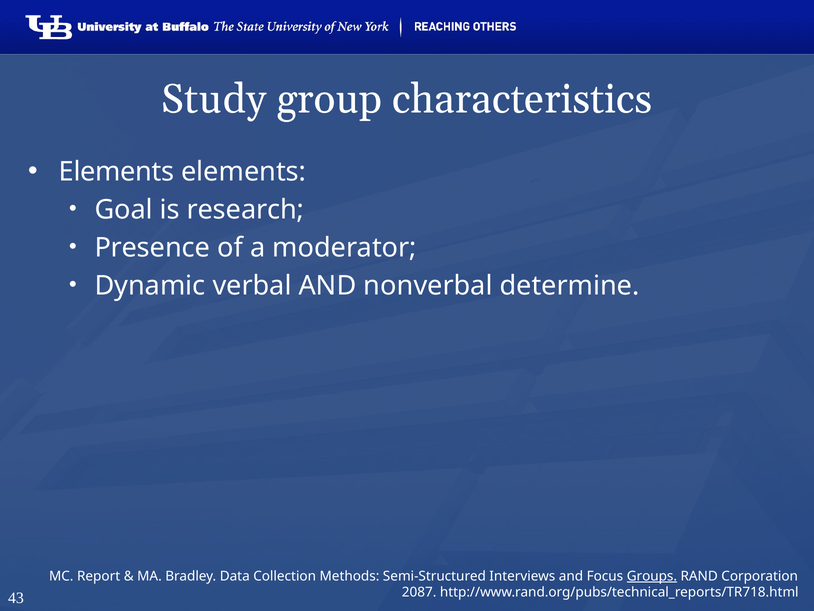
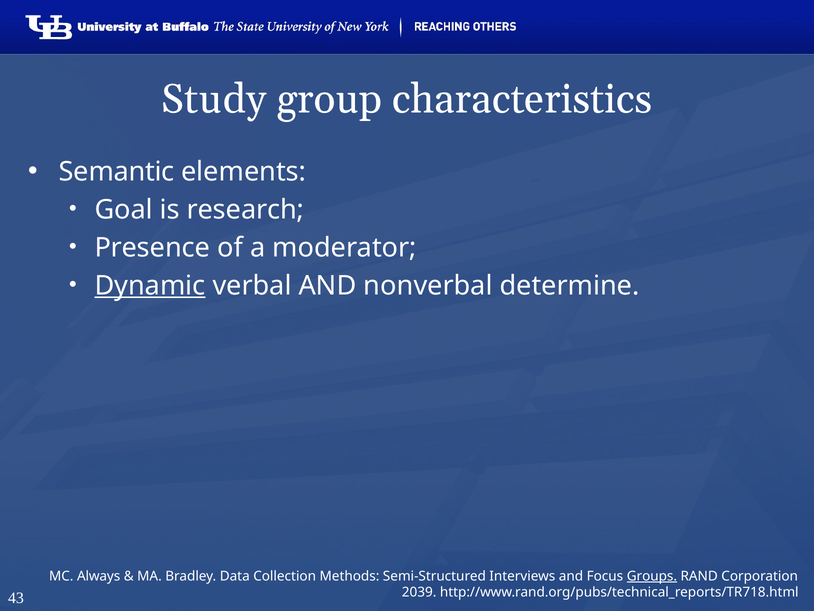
Elements at (117, 171): Elements -> Semantic
Dynamic underline: none -> present
Report: Report -> Always
2087: 2087 -> 2039
